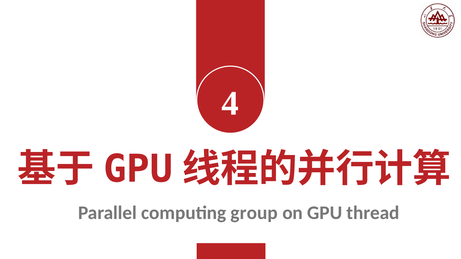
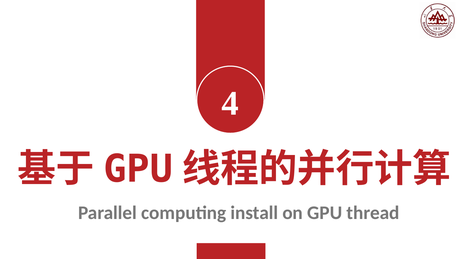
group: group -> install
